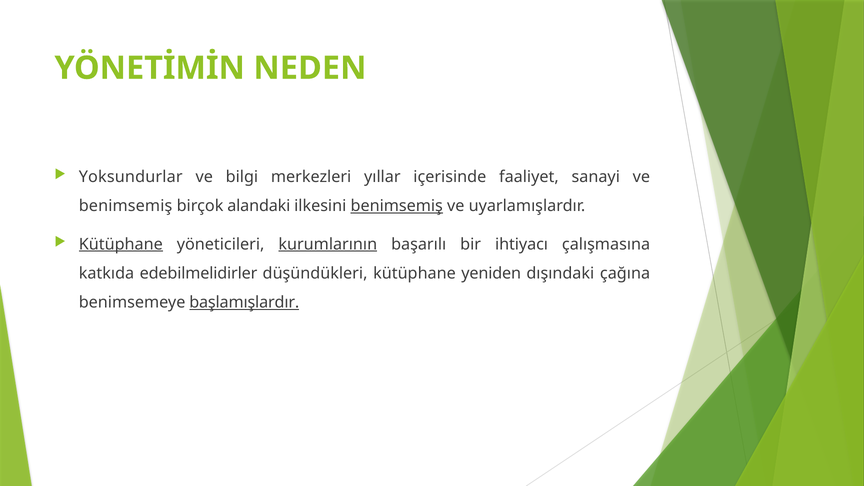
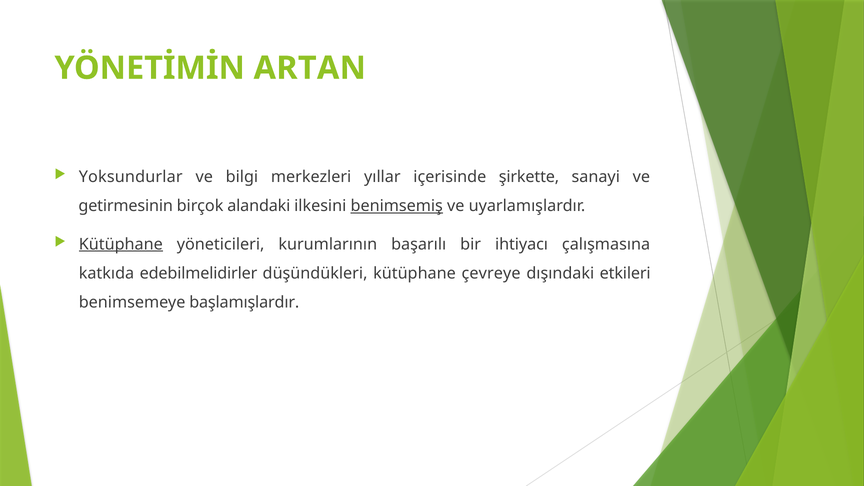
NEDEN: NEDEN -> ARTAN
faaliyet: faaliyet -> şirkette
benimsemiş at (126, 206): benimsemiş -> getirmesinin
kurumlarının underline: present -> none
yeniden: yeniden -> çevreye
çağına: çağına -> etkileri
başlamışlardır underline: present -> none
